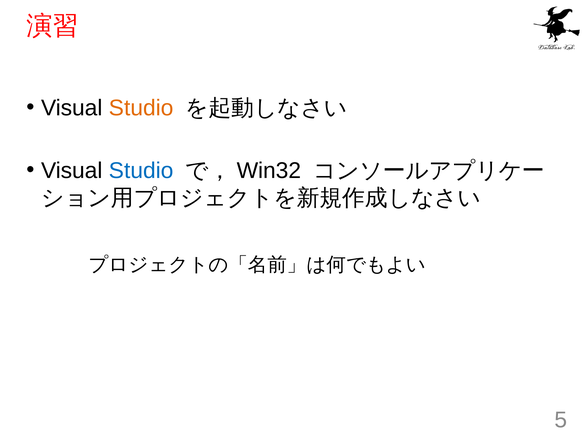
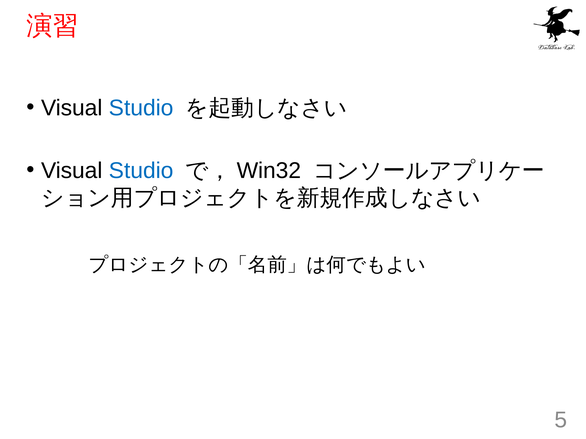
Studio at (141, 108) colour: orange -> blue
